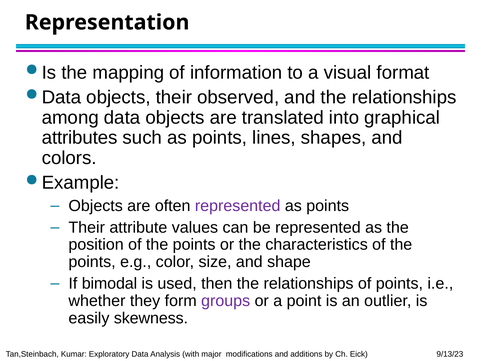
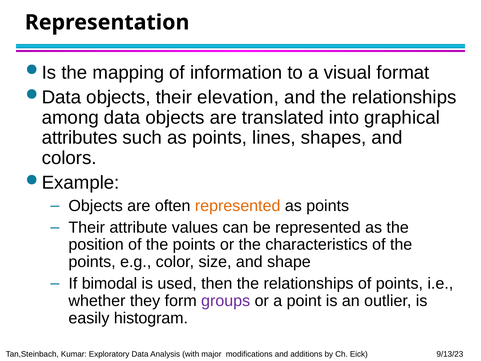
observed: observed -> elevation
represented at (238, 206) colour: purple -> orange
skewness: skewness -> histogram
